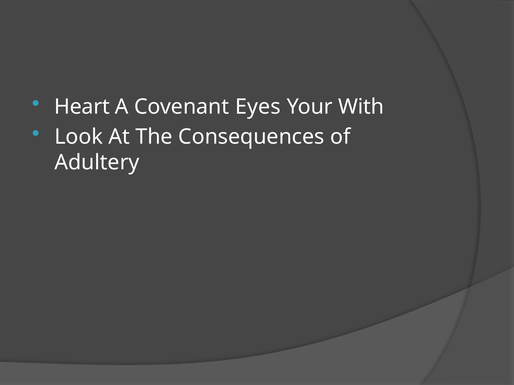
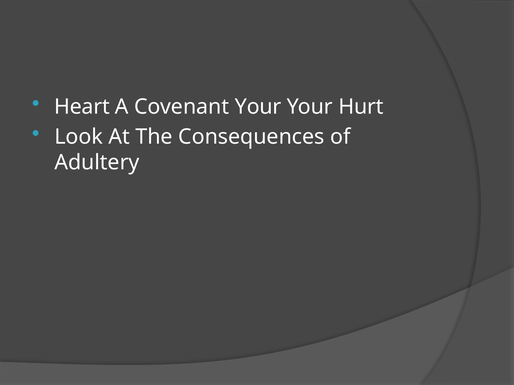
Covenant Eyes: Eyes -> Your
With: With -> Hurt
